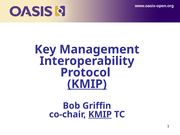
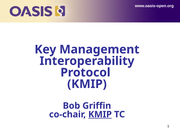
KMIP at (87, 84) underline: present -> none
